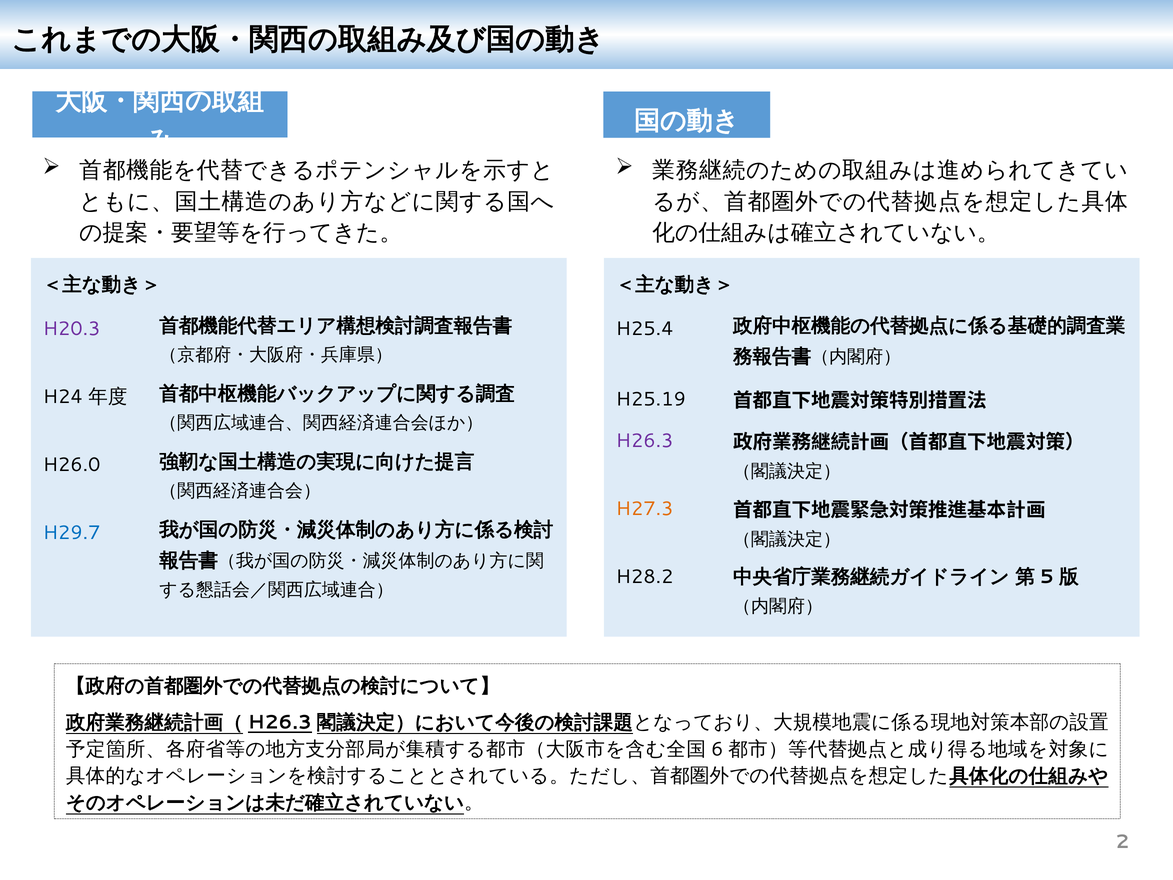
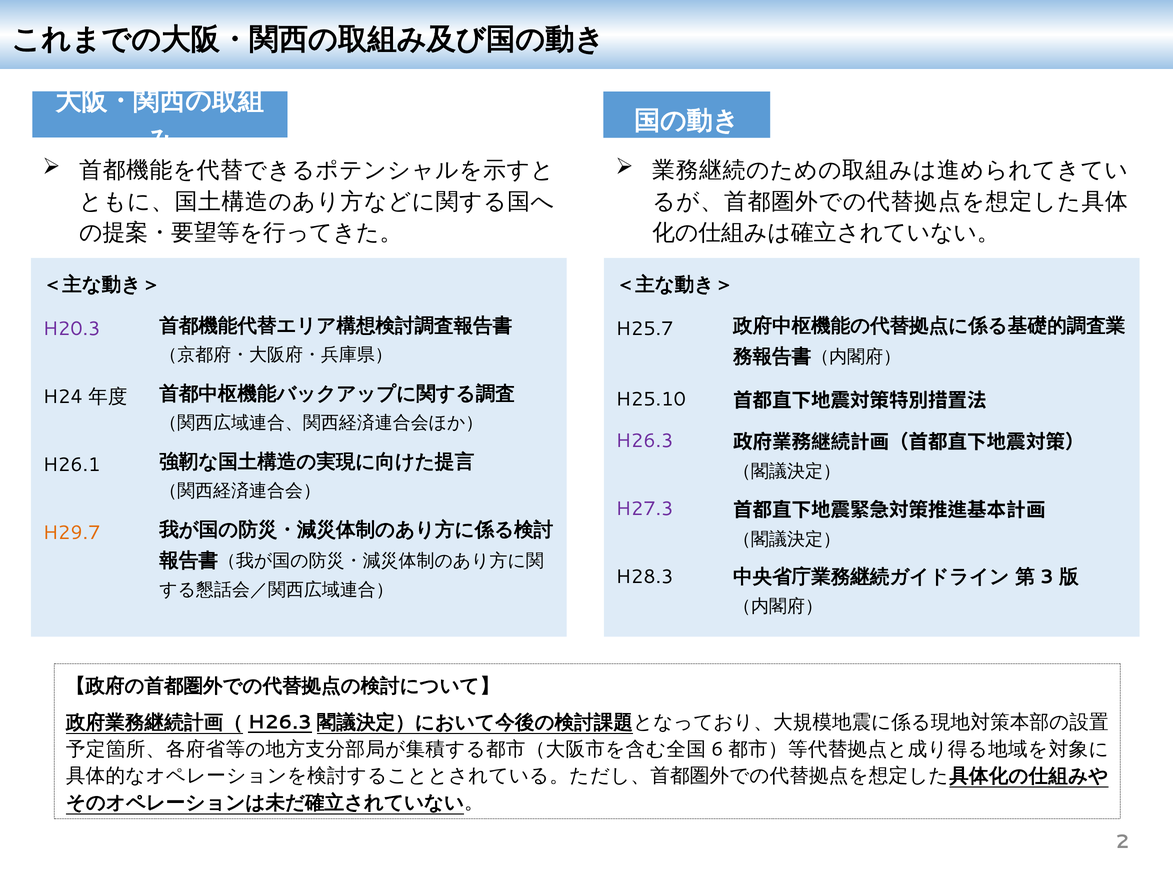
H25.4: H25.4 -> H25.7
H25.19: H25.19 -> H25.10
H26.0: H26.0 -> H26.1
H27.3 colour: orange -> purple
H29.7 colour: blue -> orange
H28.2: H28.2 -> H28.3
5: 5 -> 3
